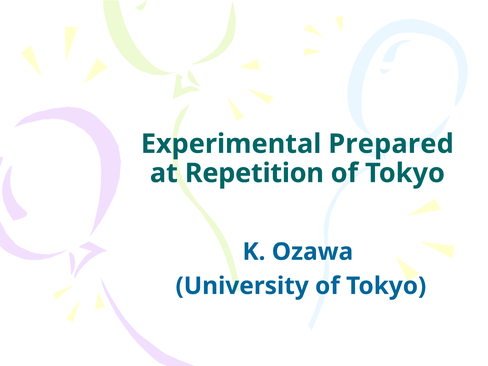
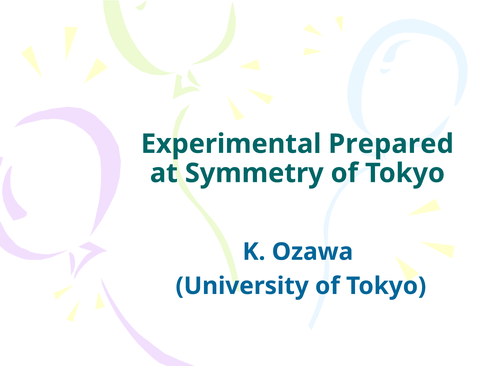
Repetition: Repetition -> Symmetry
